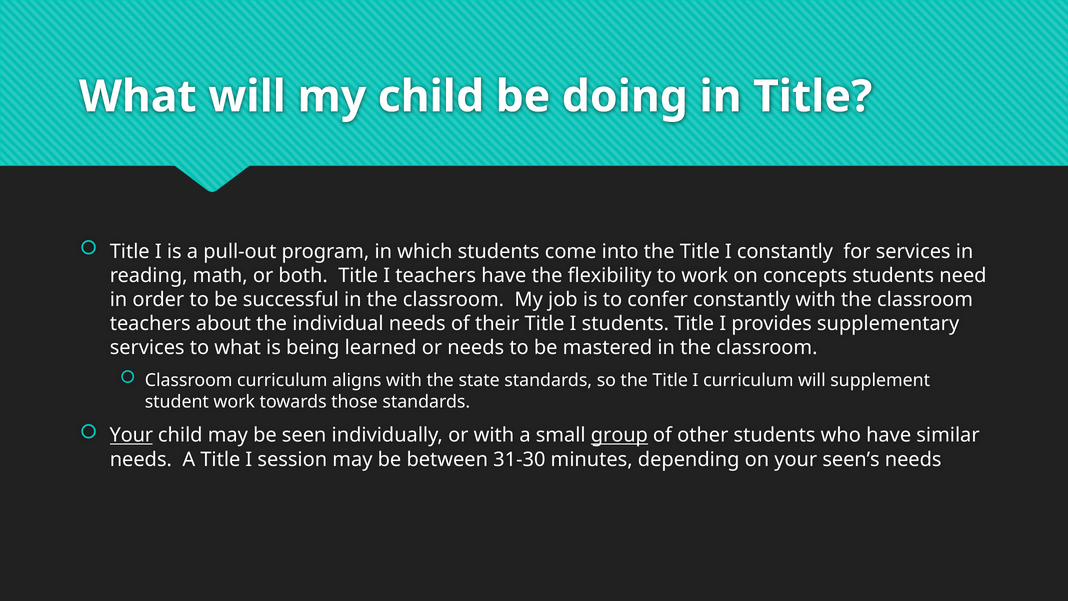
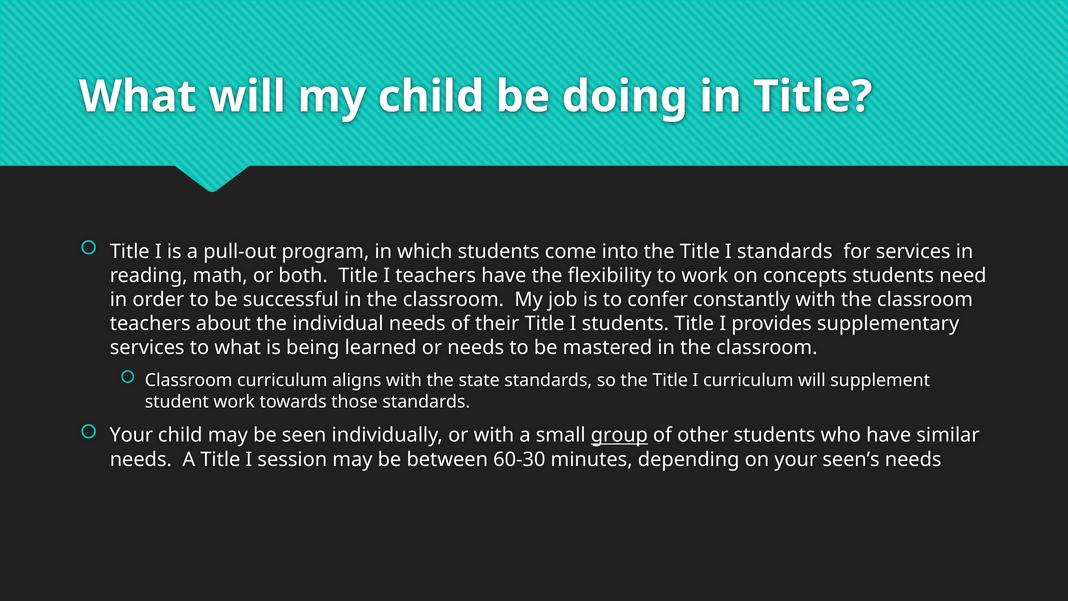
I constantly: constantly -> standards
Your at (131, 435) underline: present -> none
31-30: 31-30 -> 60-30
